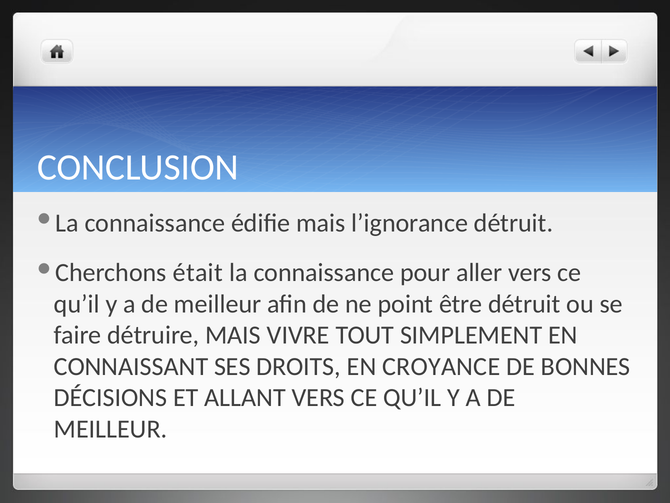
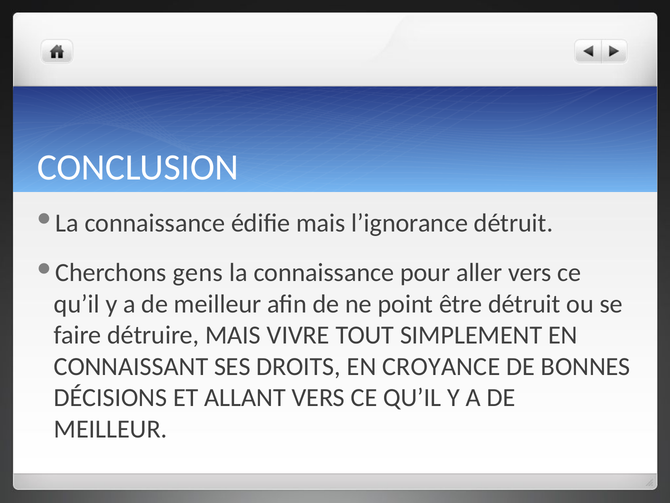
était: était -> gens
